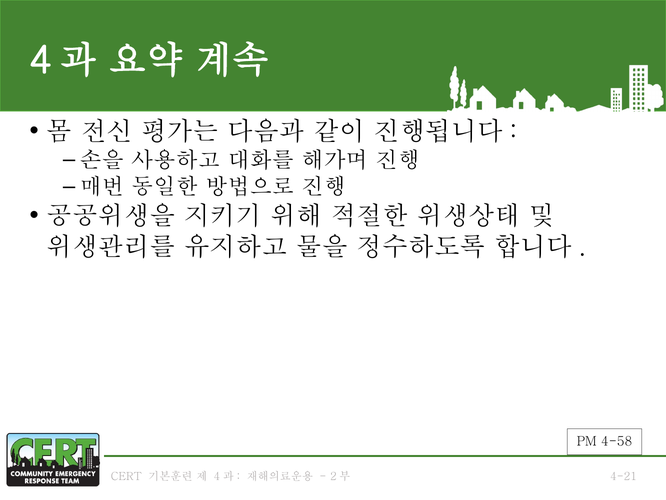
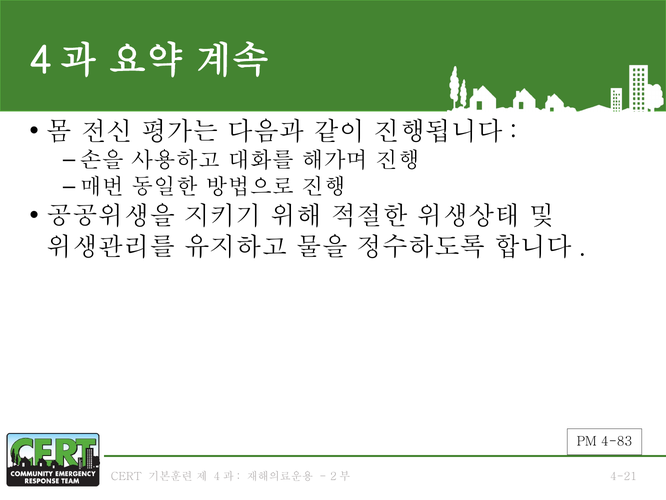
4-58: 4-58 -> 4-83
